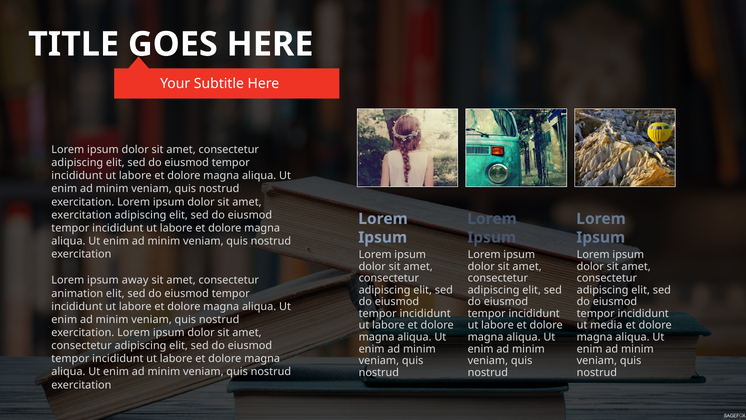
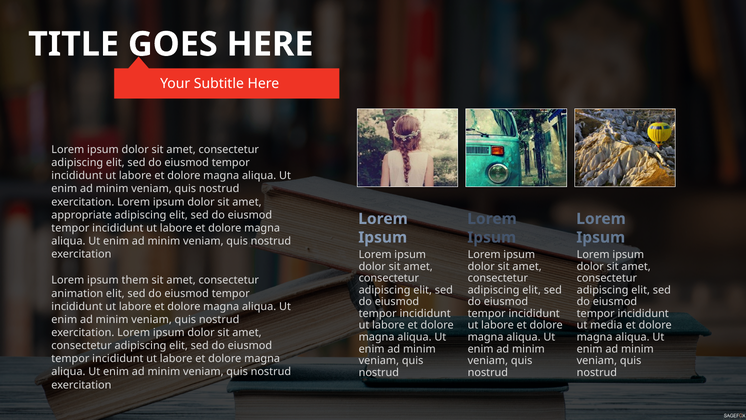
exercitation at (82, 215): exercitation -> appropriate
away: away -> them
